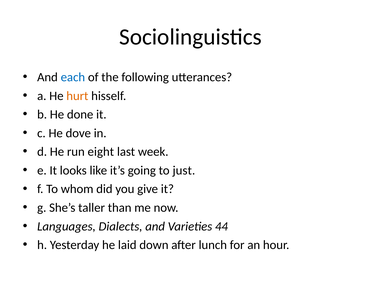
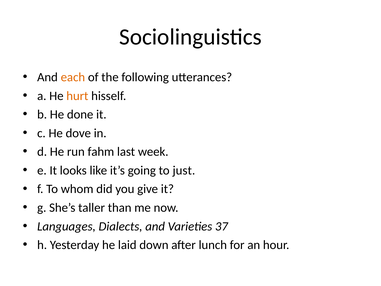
each colour: blue -> orange
eight: eight -> fahm
44: 44 -> 37
